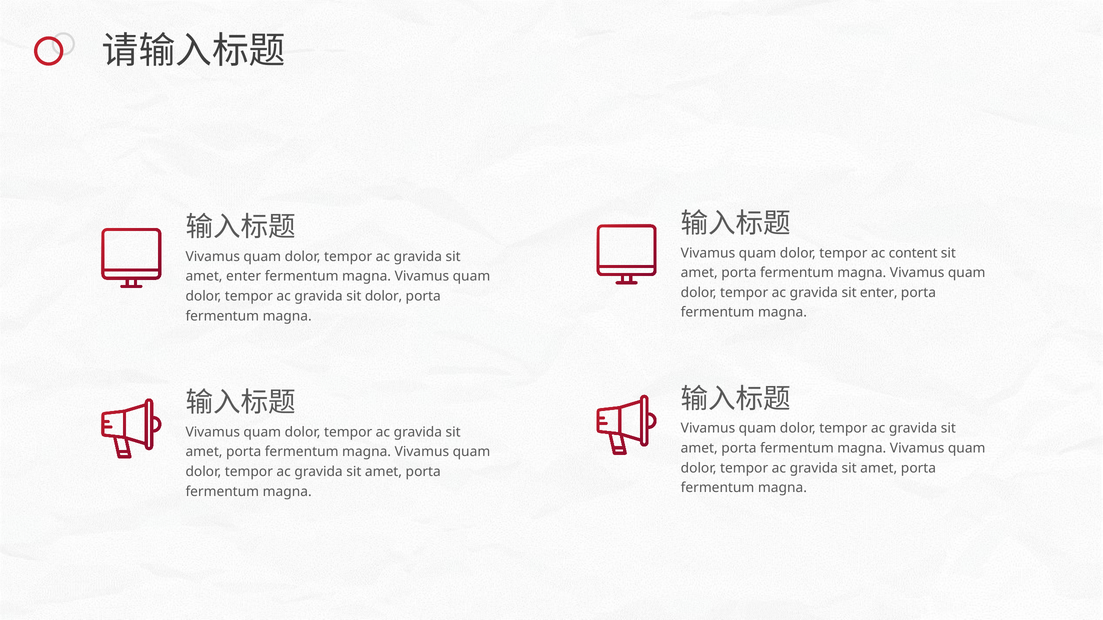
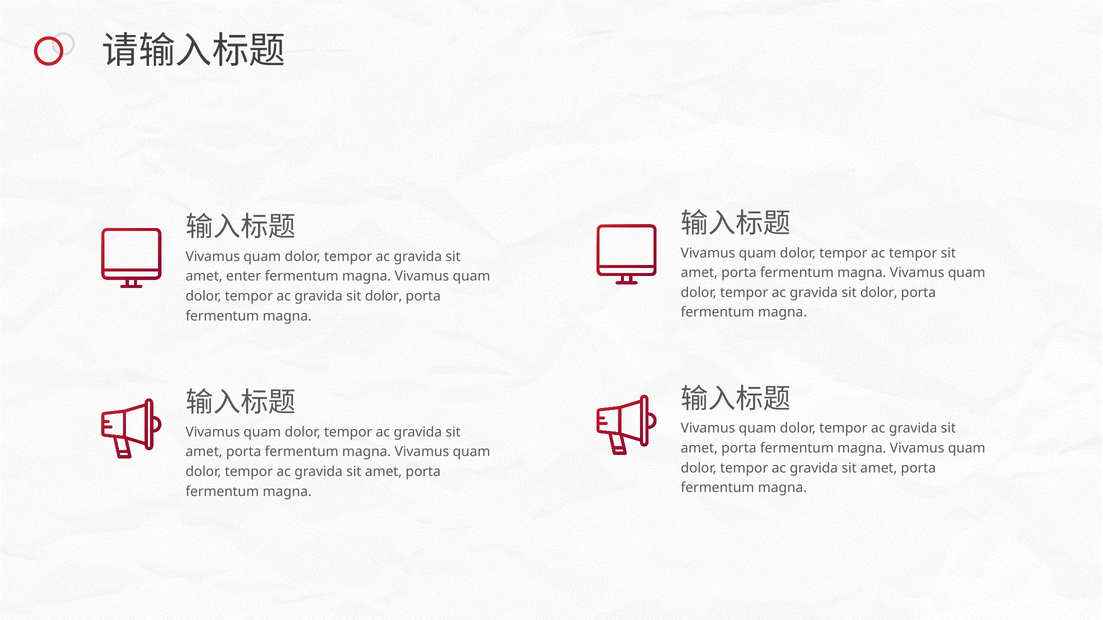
ac content: content -> tempor
enter at (879, 293): enter -> dolor
